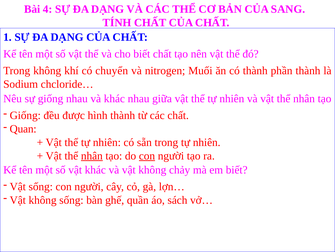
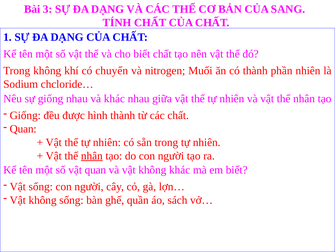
4: 4 -> 3
phần thành: thành -> nhiên
con at (147, 155) underline: present -> none
vật khác: khác -> quan
không chảy: chảy -> khác
